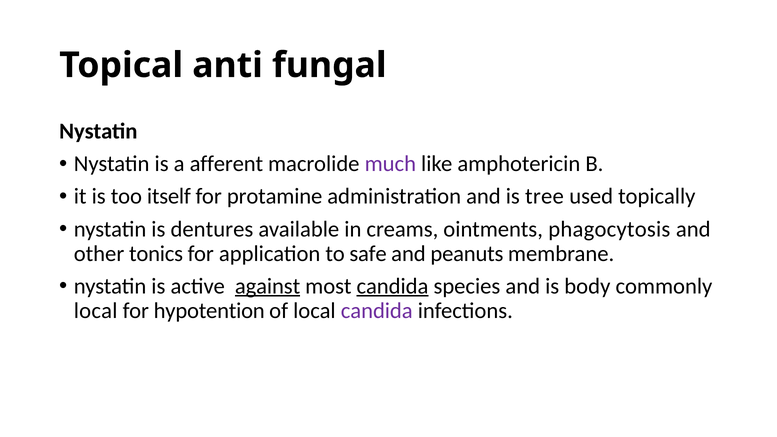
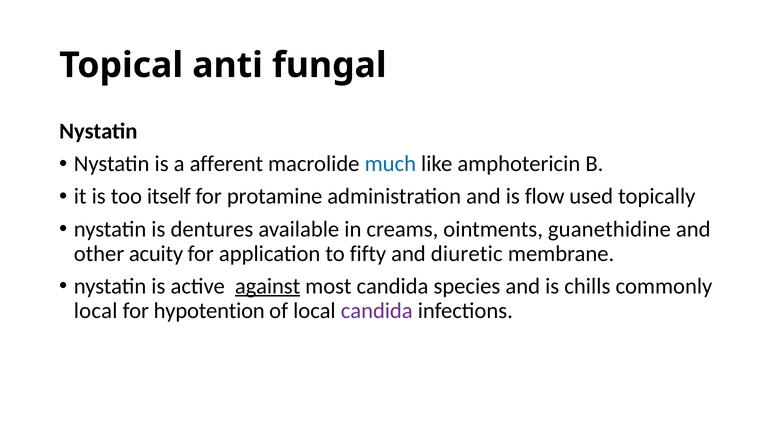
much colour: purple -> blue
tree: tree -> flow
phagocytosis: phagocytosis -> guanethidine
tonics: tonics -> acuity
safe: safe -> fifty
peanuts: peanuts -> diuretic
candida at (392, 286) underline: present -> none
body: body -> chills
